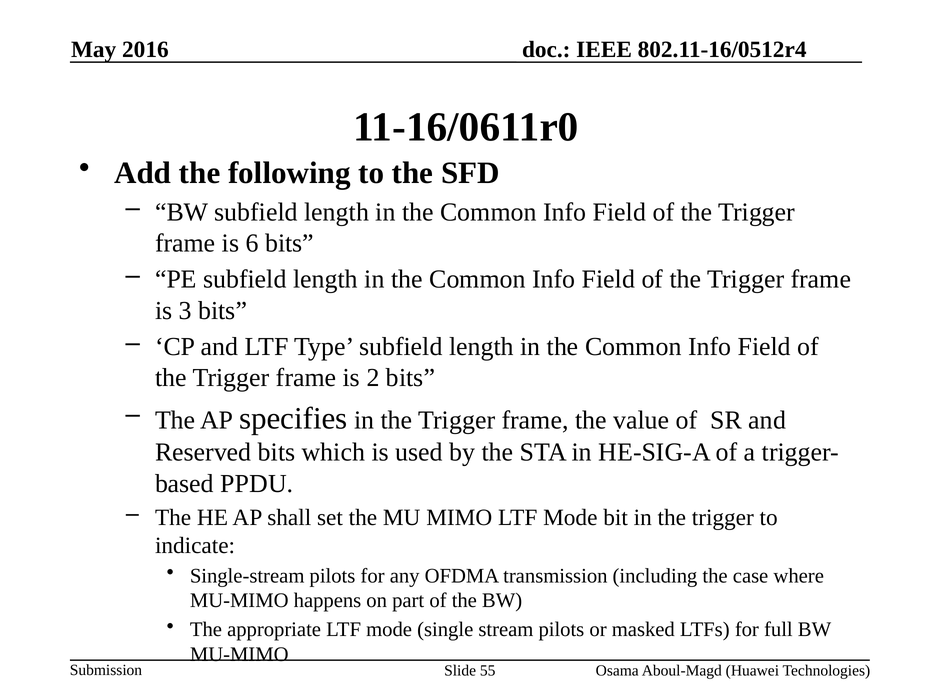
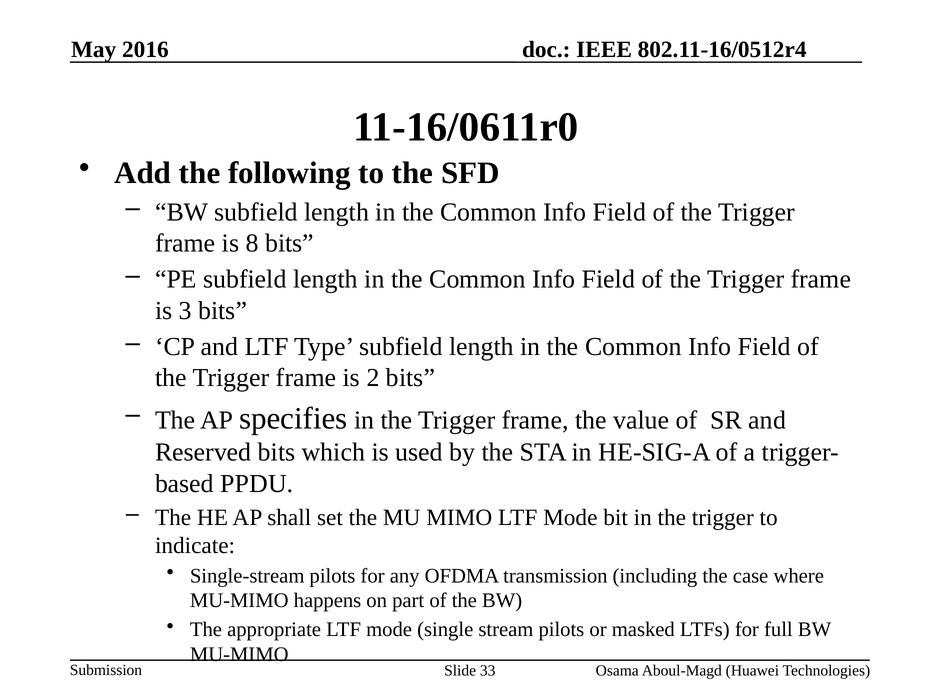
6: 6 -> 8
55: 55 -> 33
